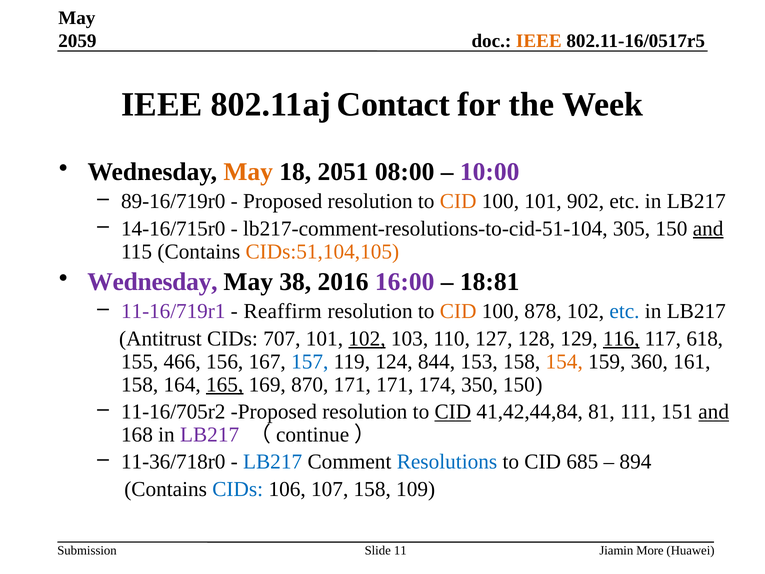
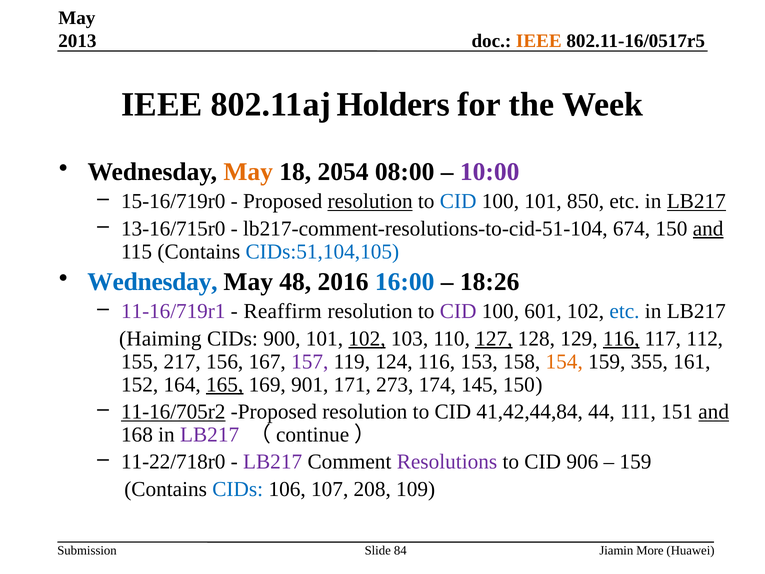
2059: 2059 -> 2013
Contact: Contact -> Holders
2051: 2051 -> 2054
89-16/719r0: 89-16/719r0 -> 15-16/719r0
resolution at (370, 201) underline: none -> present
CID at (458, 201) colour: orange -> blue
902: 902 -> 850
LB217 at (696, 201) underline: none -> present
14-16/715r0: 14-16/715r0 -> 13-16/715r0
305: 305 -> 674
CIDs:51,104,105 colour: orange -> blue
Wednesday at (152, 282) colour: purple -> blue
38: 38 -> 48
16:00 colour: purple -> blue
18:81: 18:81 -> 18:26
CID at (458, 311) colour: orange -> purple
878: 878 -> 601
Antitrust: Antitrust -> Haiming
707: 707 -> 900
127 underline: none -> present
618: 618 -> 112
466: 466 -> 217
157 colour: blue -> purple
124 844: 844 -> 116
360: 360 -> 355
158 at (140, 384): 158 -> 152
870: 870 -> 901
171 171: 171 -> 273
350: 350 -> 145
11-16/705r2 underline: none -> present
CID at (453, 412) underline: present -> none
81: 81 -> 44
11-36/718r0: 11-36/718r0 -> 11-22/718r0
LB217 at (273, 462) colour: blue -> purple
Resolutions colour: blue -> purple
685: 685 -> 906
894 at (635, 462): 894 -> 159
107 158: 158 -> 208
11: 11 -> 84
